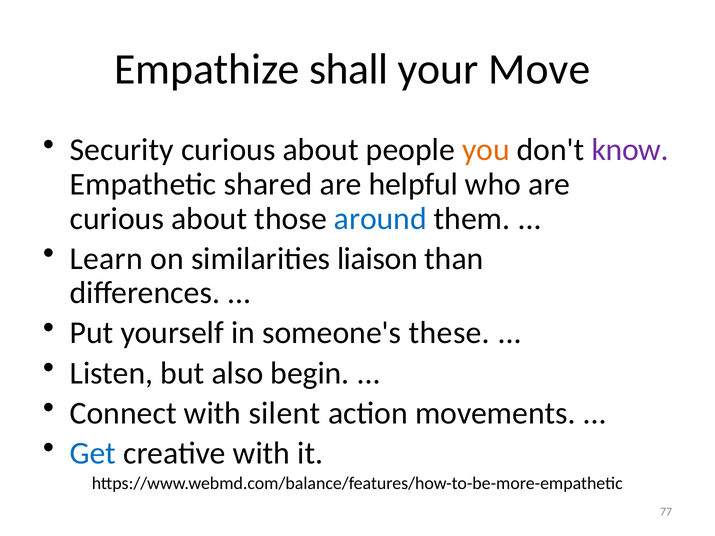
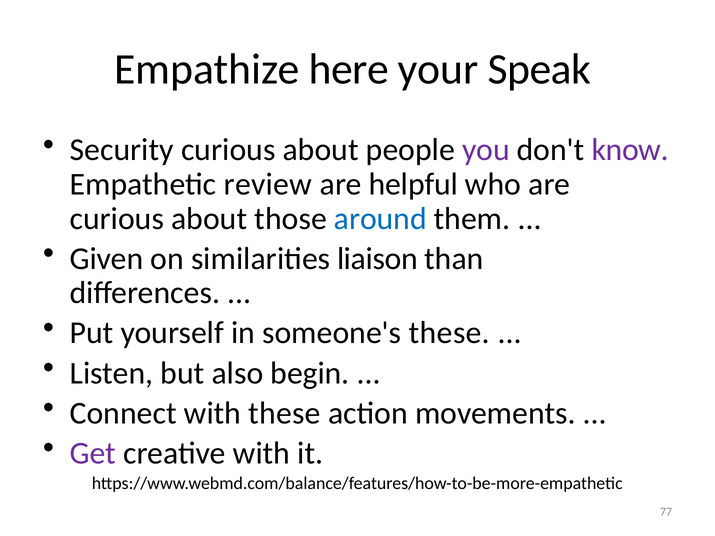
shall: shall -> here
Move: Move -> Speak
you colour: orange -> purple
shared: shared -> review
Learn: Learn -> Given
with silent: silent -> these
Get colour: blue -> purple
